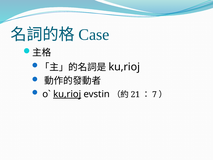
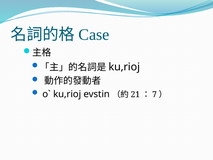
ku,rioj underline: present -> none
